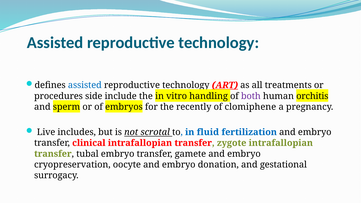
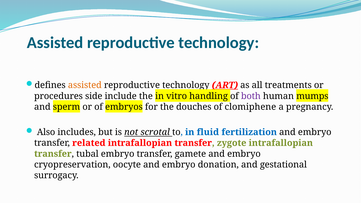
assisted at (85, 85) colour: blue -> orange
orchitis: orchitis -> mumps
recently: recently -> douches
Live: Live -> Also
clinical: clinical -> related
